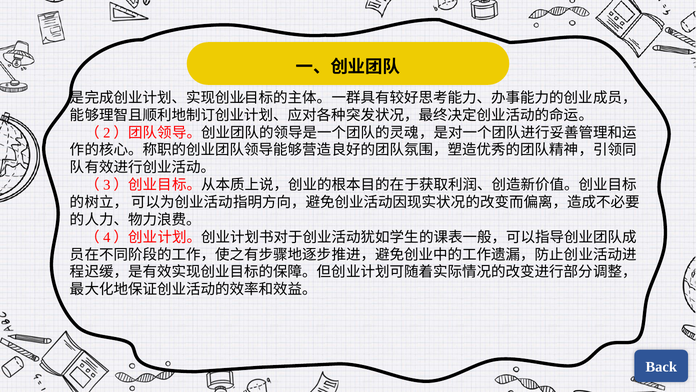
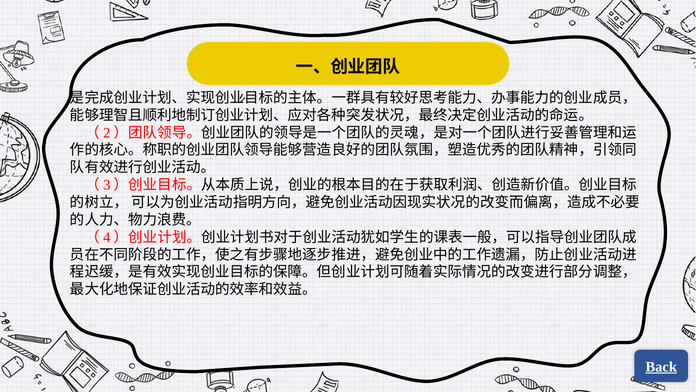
Back underline: none -> present
